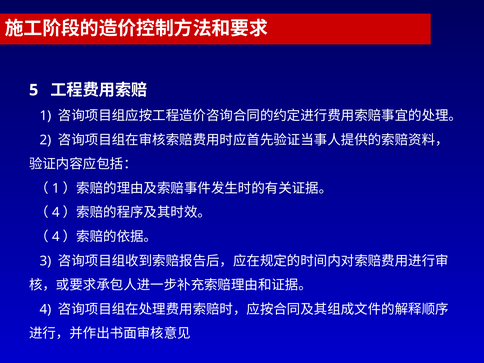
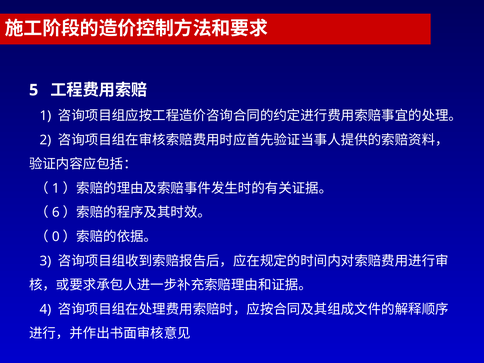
4 at (56, 213): 4 -> 6
4 at (56, 237): 4 -> 0
